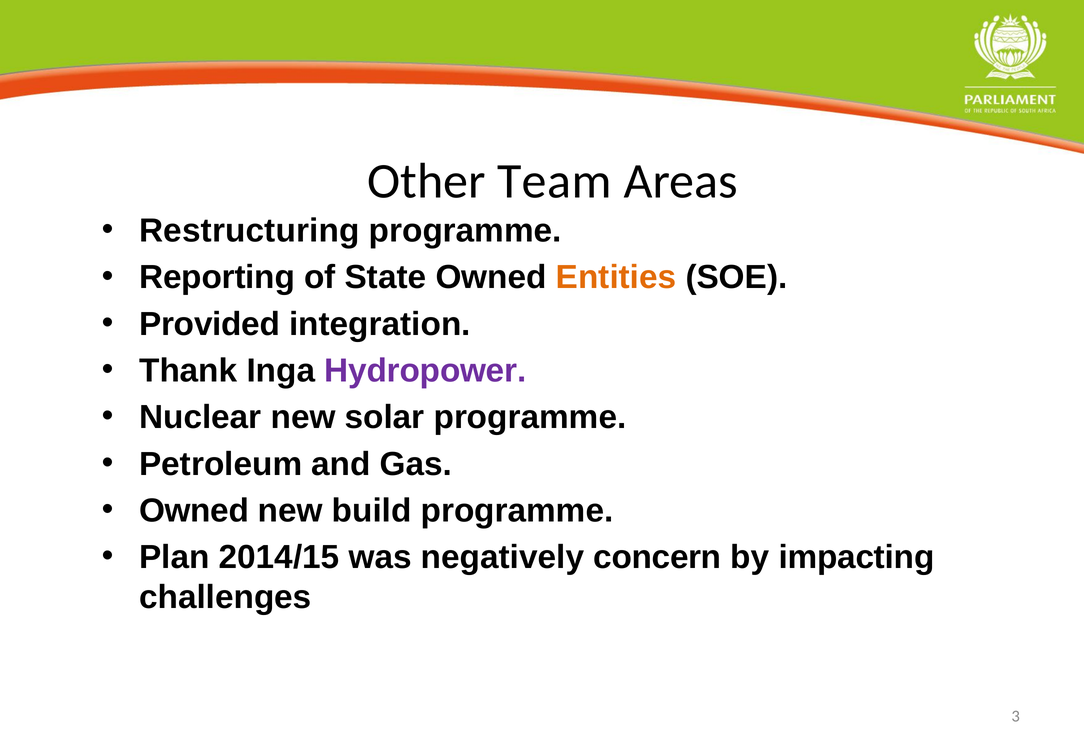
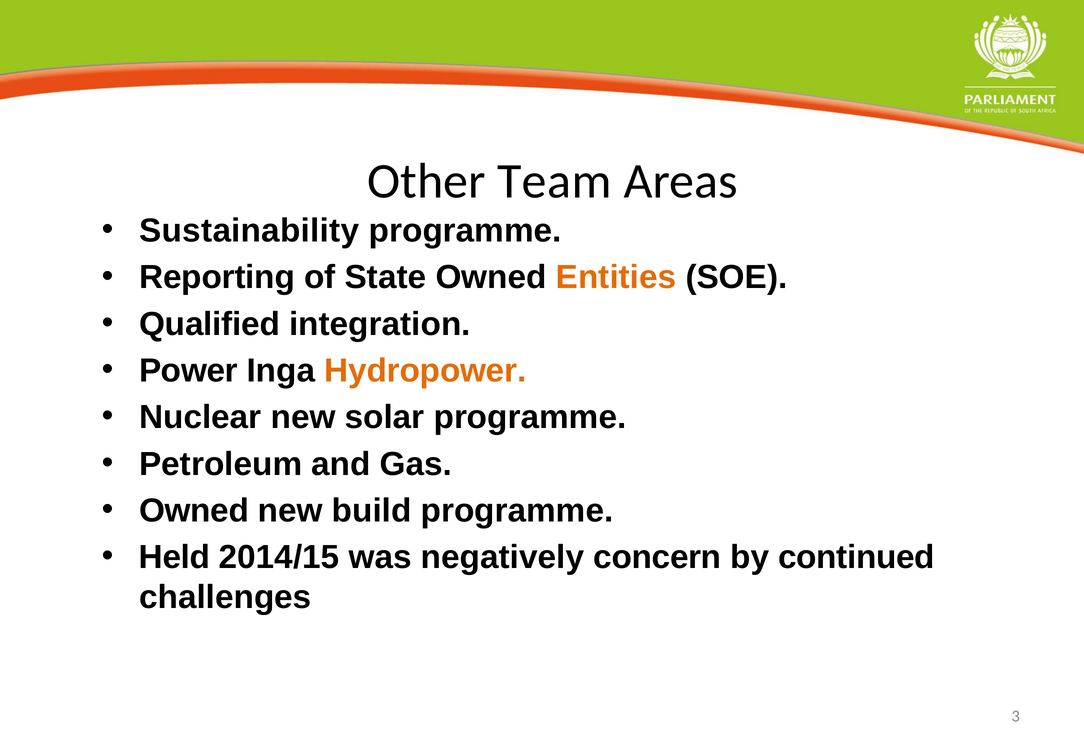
Restructuring: Restructuring -> Sustainability
Provided: Provided -> Qualified
Thank: Thank -> Power
Hydropower colour: purple -> orange
Plan: Plan -> Held
impacting: impacting -> continued
